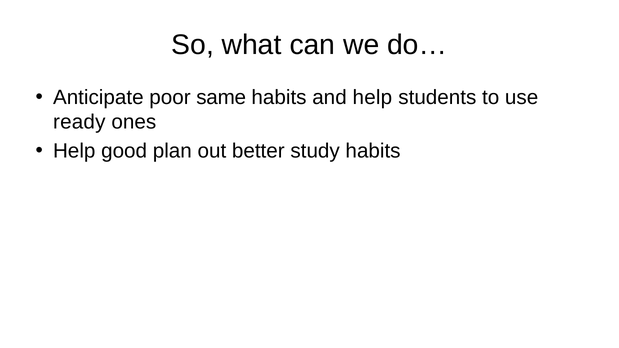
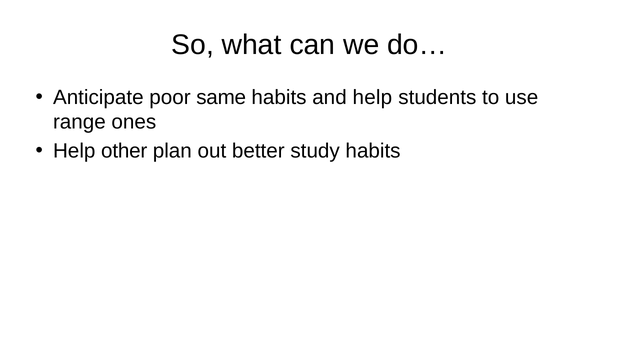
ready: ready -> range
good: good -> other
